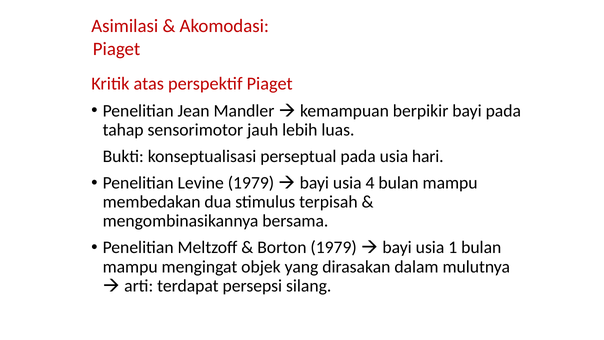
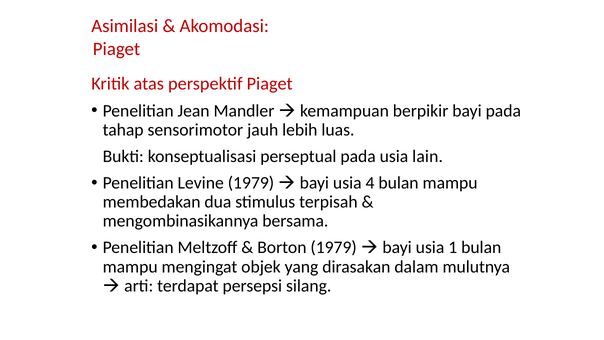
hari: hari -> lain
